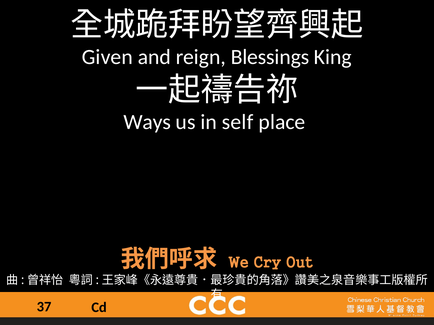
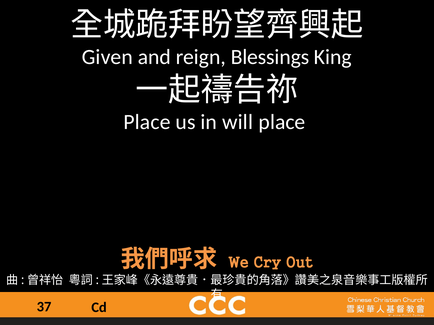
Ways at (147, 122): Ways -> Place
self: self -> will
